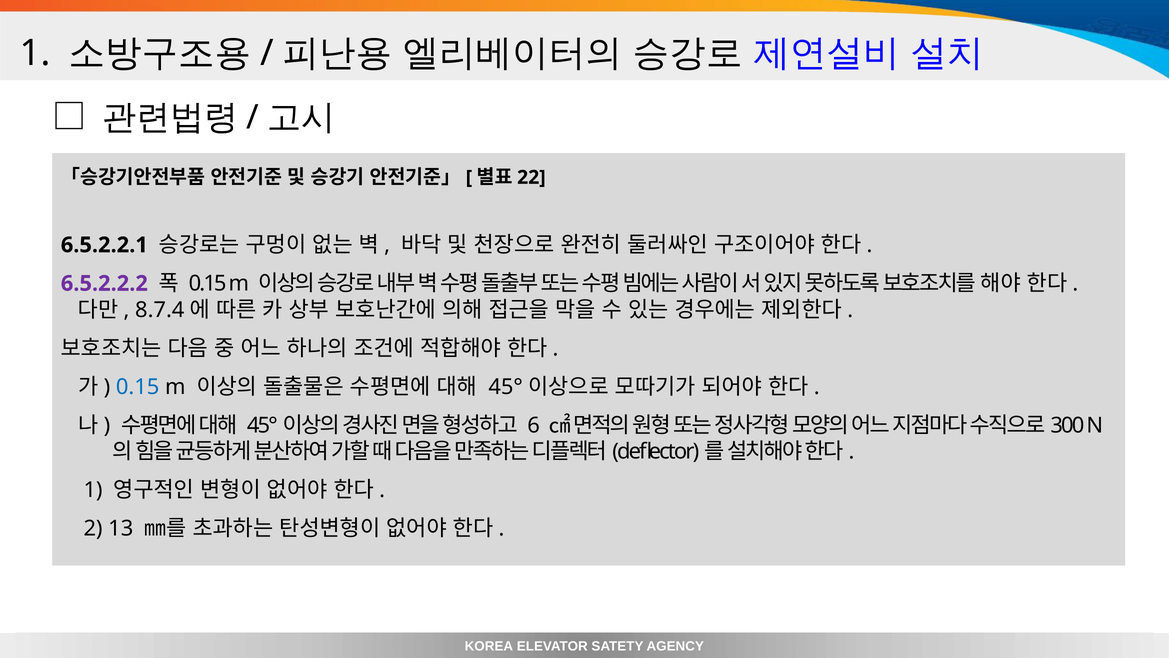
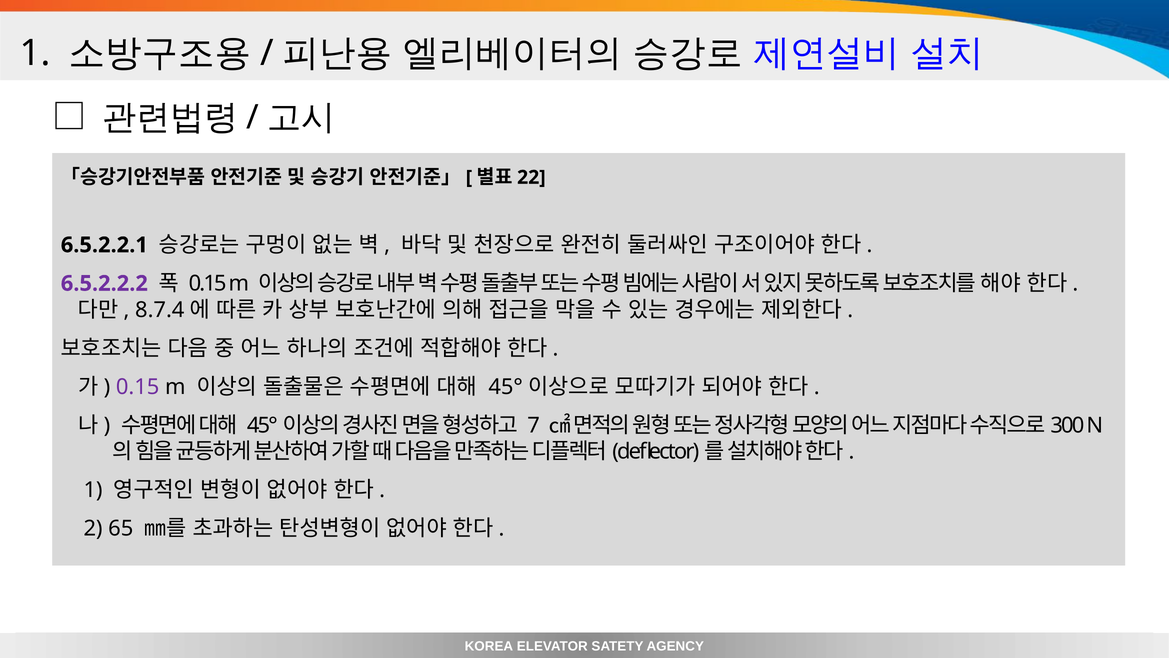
0.15 at (138, 387) colour: blue -> purple
6: 6 -> 7
13: 13 -> 65
